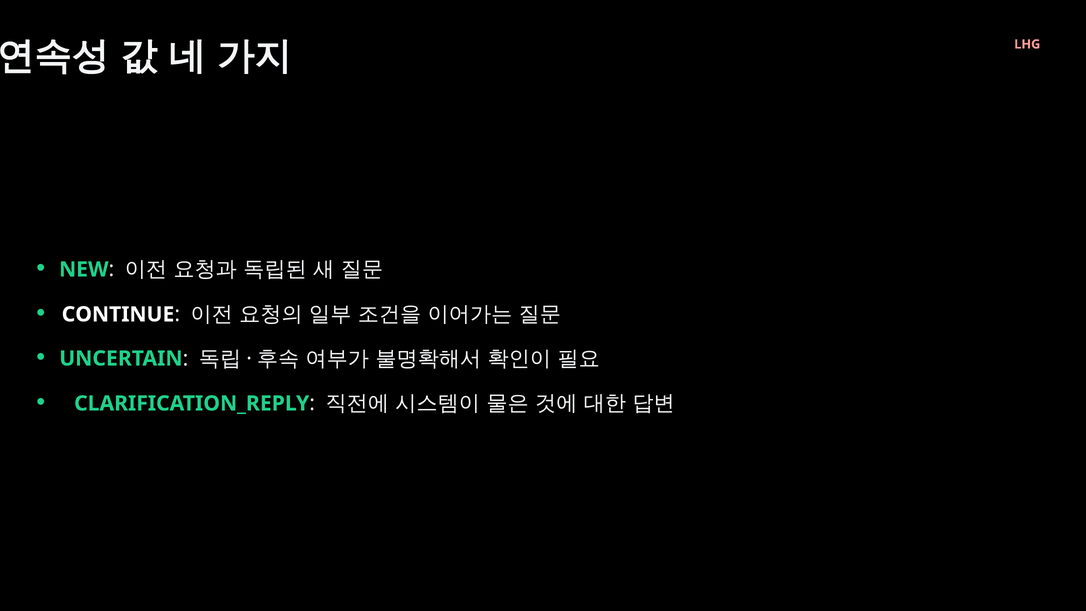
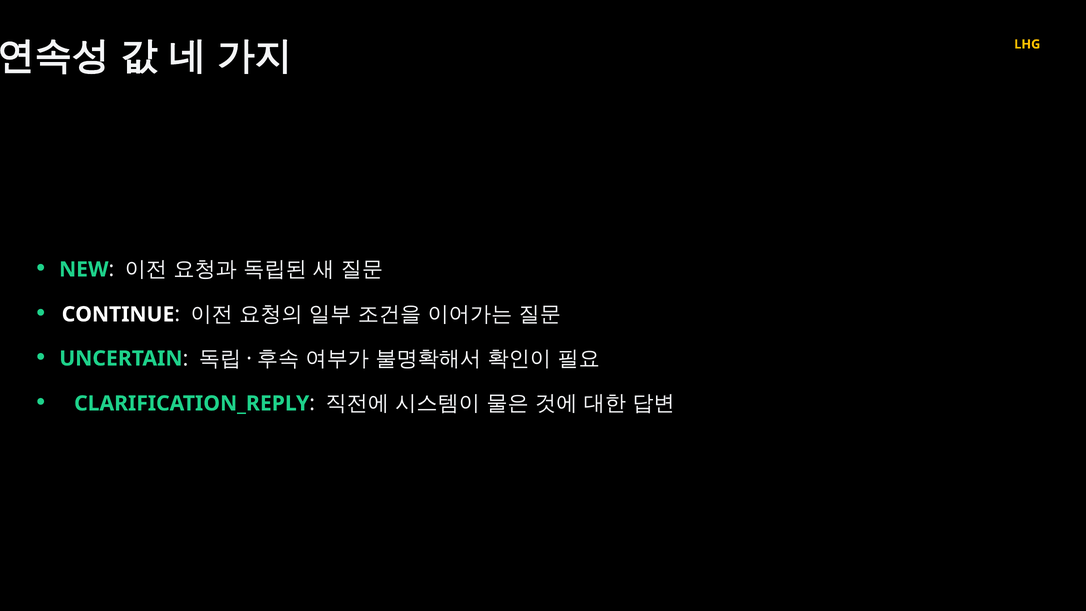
LHG colour: pink -> yellow
